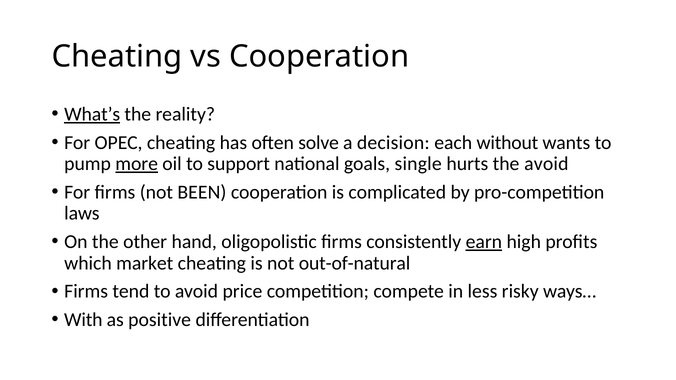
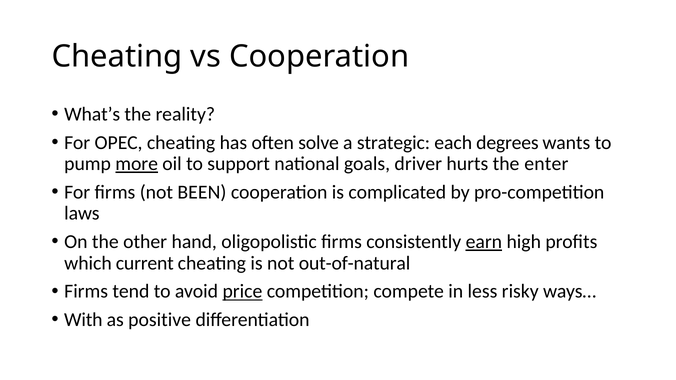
What’s underline: present -> none
decision: decision -> strategic
without: without -> degrees
single: single -> driver
the avoid: avoid -> enter
market: market -> current
price underline: none -> present
